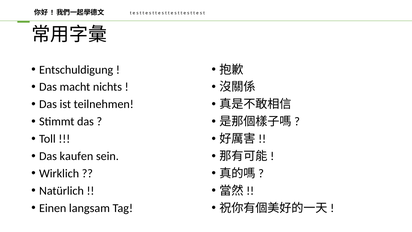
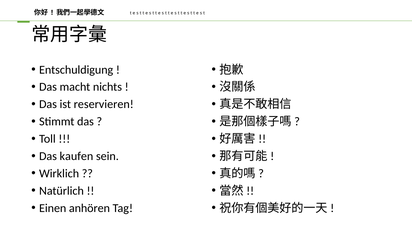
teilnehmen: teilnehmen -> reservieren
langsam: langsam -> anhören
